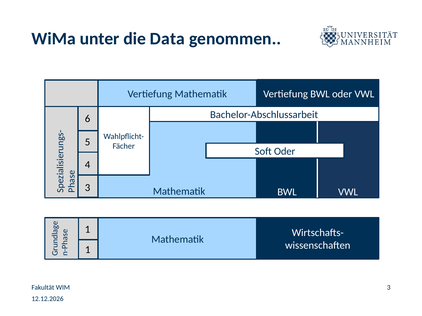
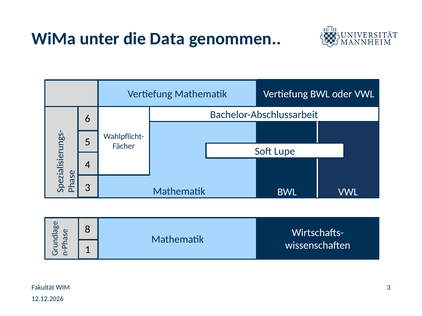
Soft Oder: Oder -> Lupe
1 at (88, 230): 1 -> 8
